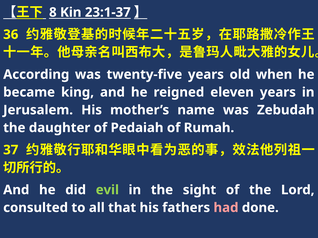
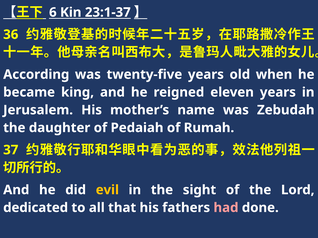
8: 8 -> 6
evil colour: light green -> yellow
consulted: consulted -> dedicated
